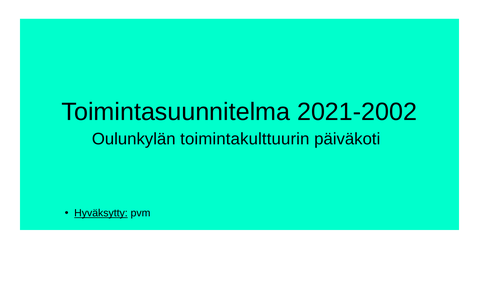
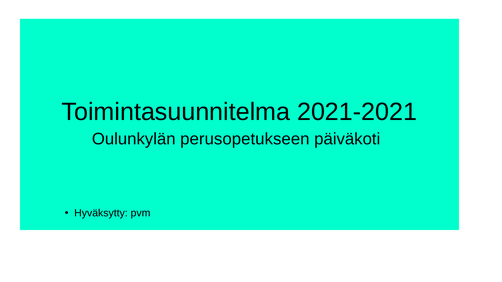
2021-2002: 2021-2002 -> 2021-2021
toimintakulttuurin: toimintakulttuurin -> perusopetukseen
Hyväksytty underline: present -> none
